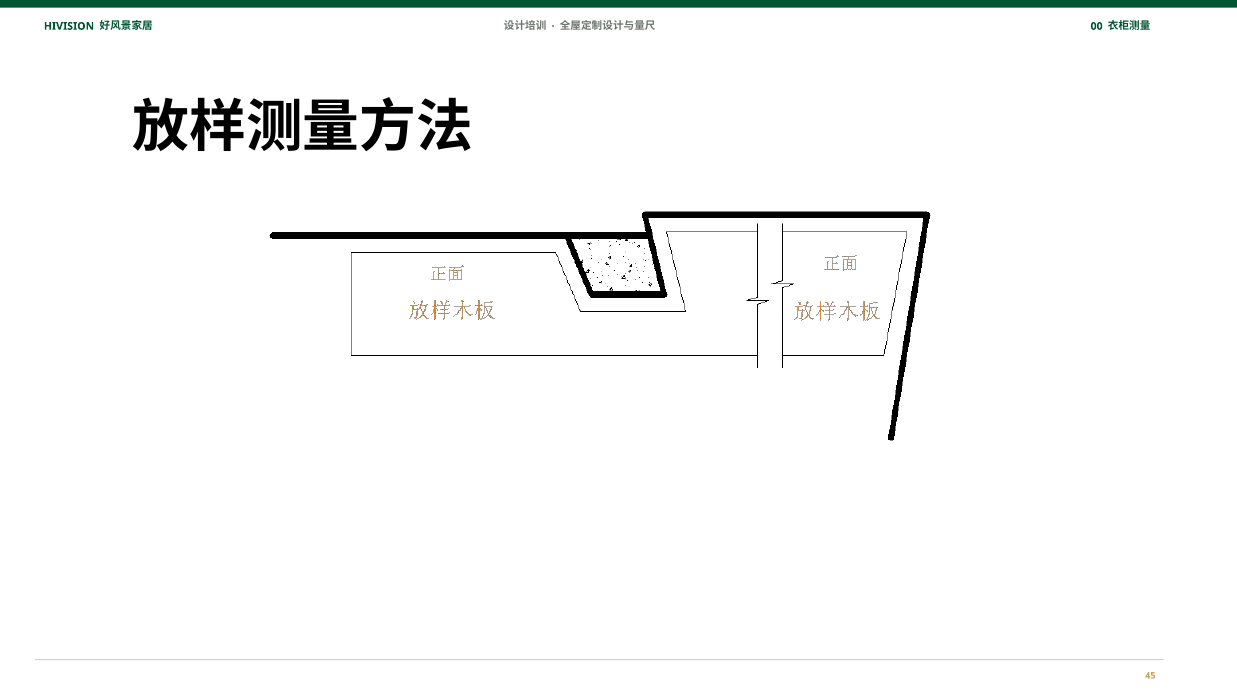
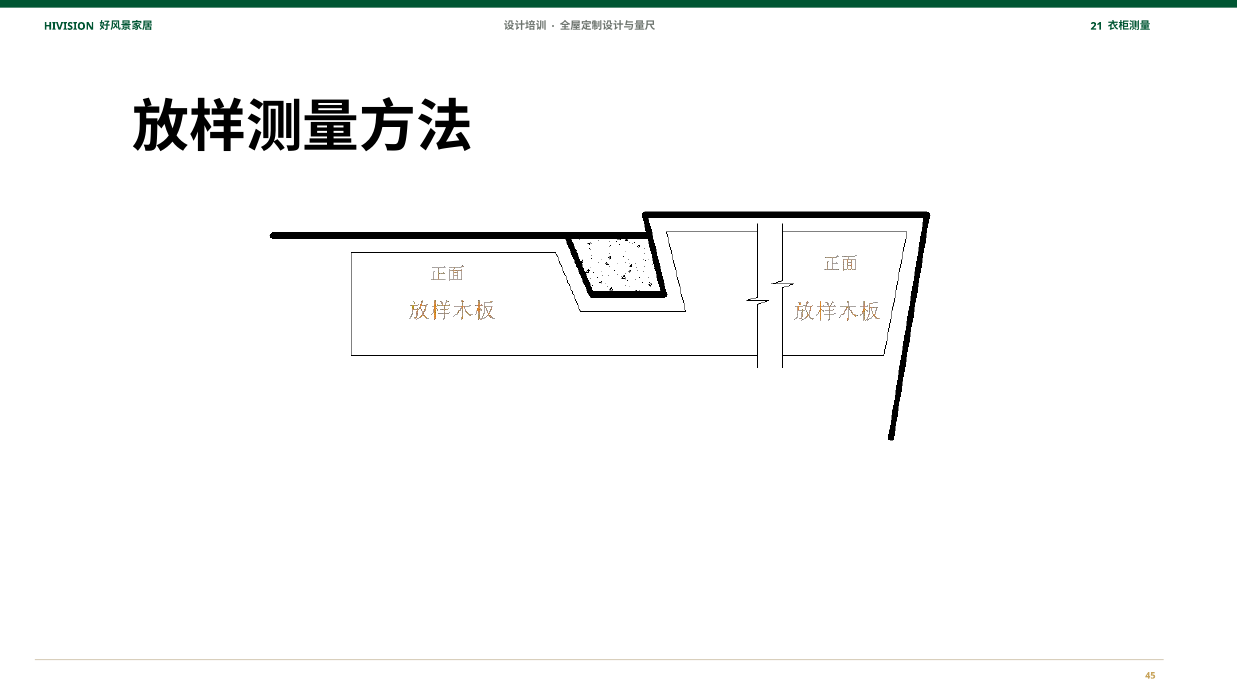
00: 00 -> 21
